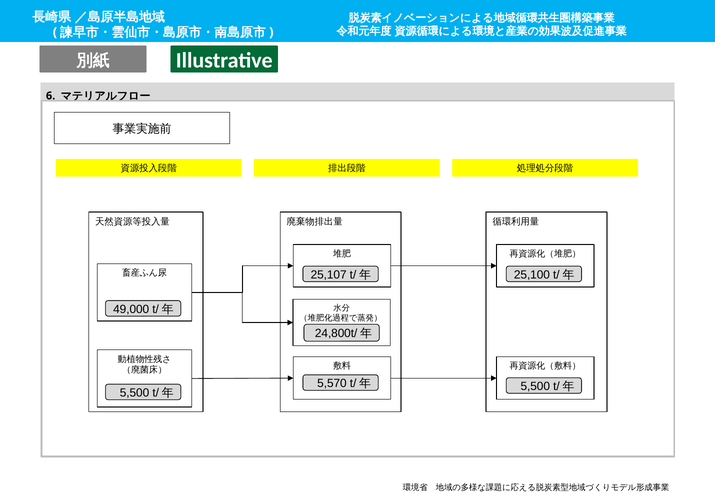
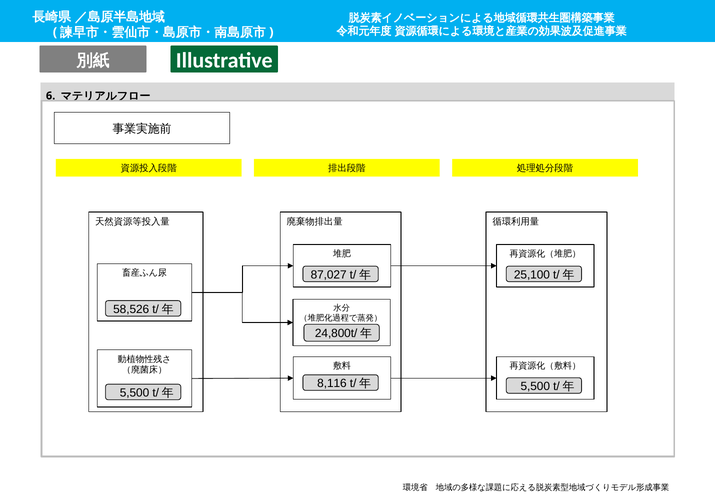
25,107: 25,107 -> 87,027
49,000: 49,000 -> 58,526
5,570: 5,570 -> 8,116
